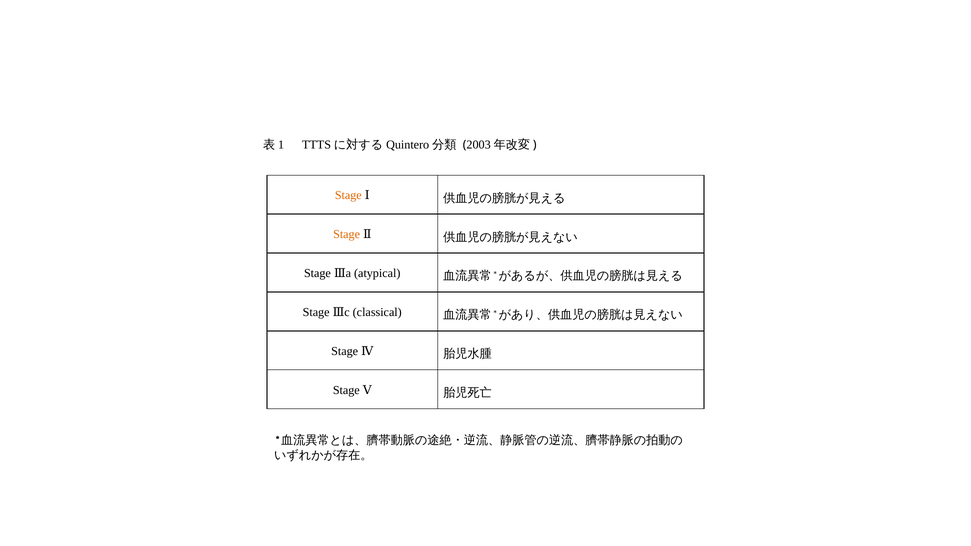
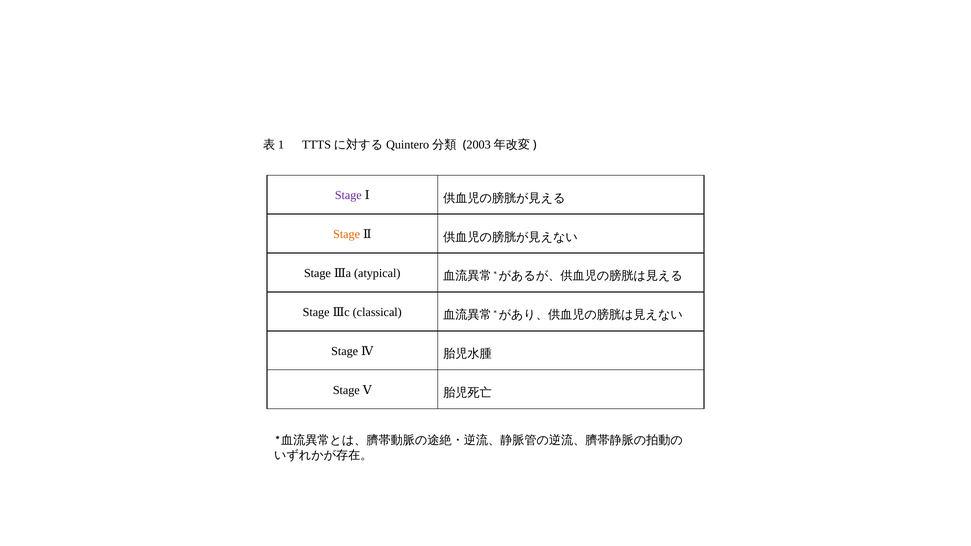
Stage at (348, 196) colour: orange -> purple
